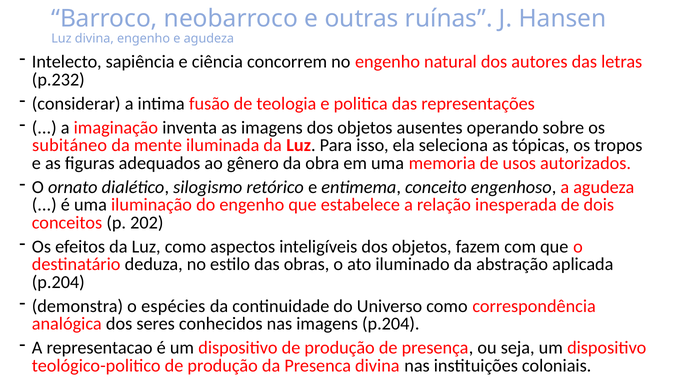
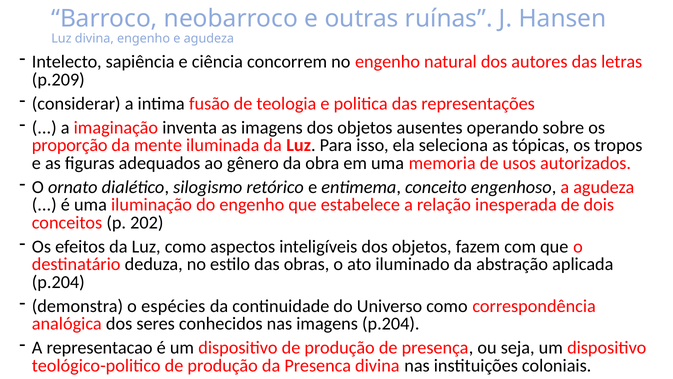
p.232: p.232 -> p.209
subitáneo: subitáneo -> proporção
